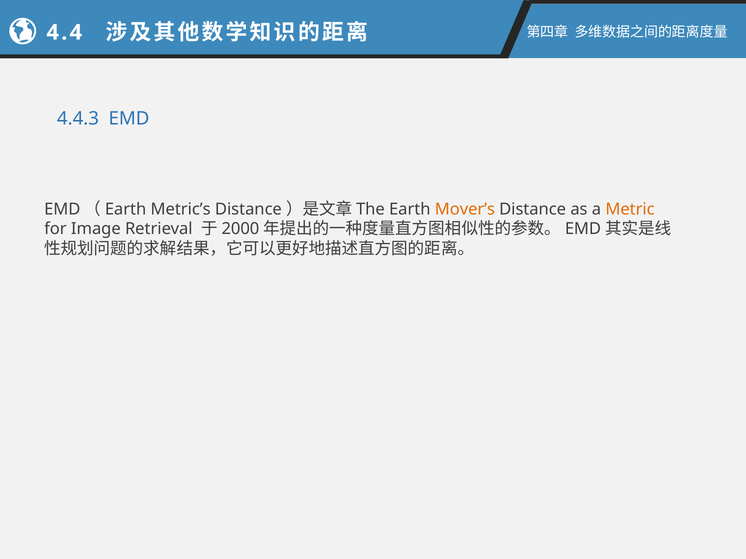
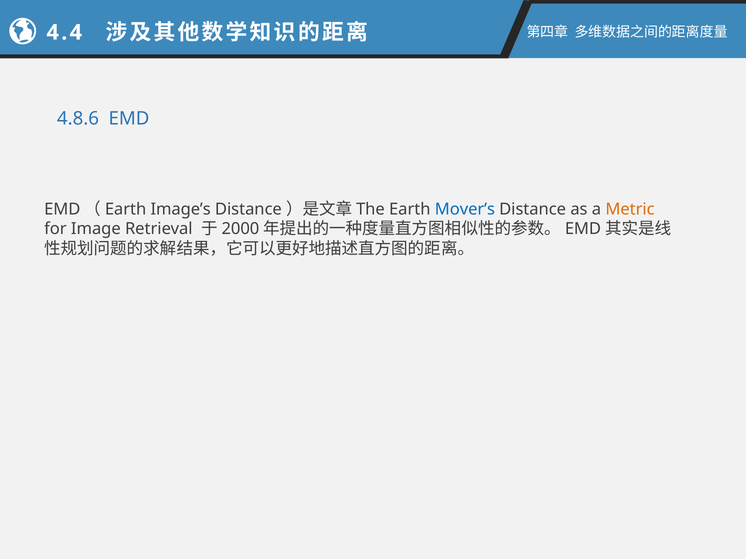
4.4.3: 4.4.3 -> 4.8.6
Metric’s: Metric’s -> Image’s
Mover’s colour: orange -> blue
